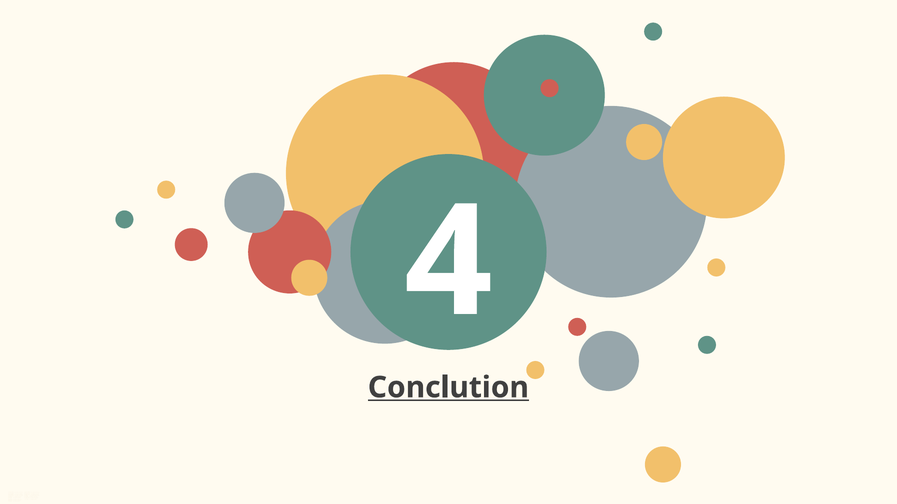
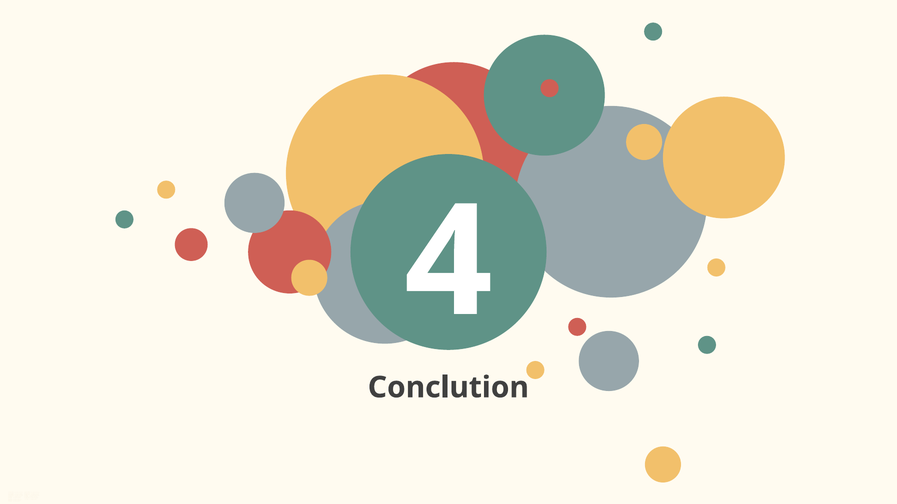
Conclution underline: present -> none
